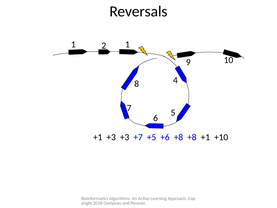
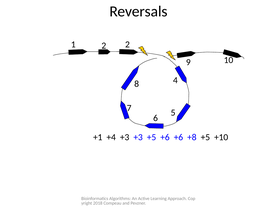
1 1: 1 -> 2
+1 +3: +3 -> +4
+3 +7: +7 -> +3
+6 +8: +8 -> +6
+8 +1: +1 -> +5
